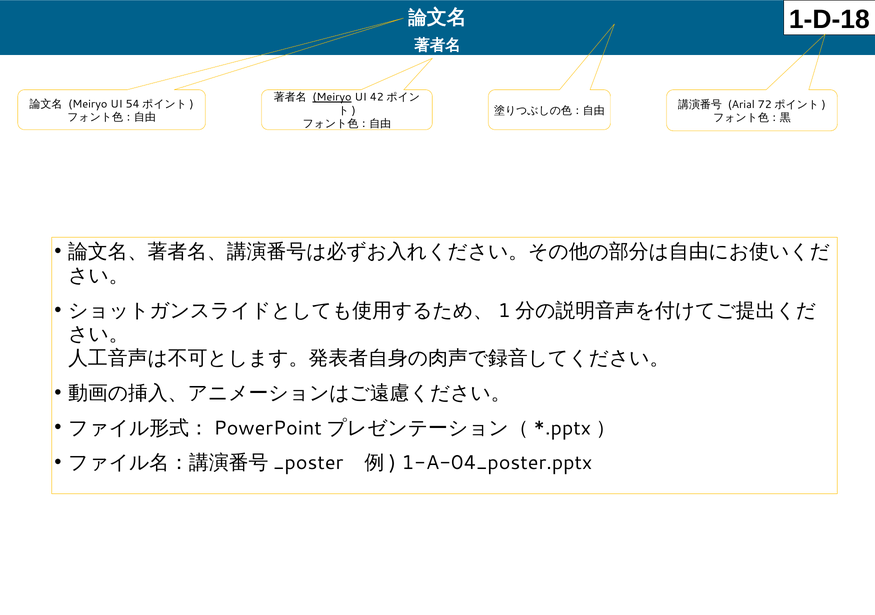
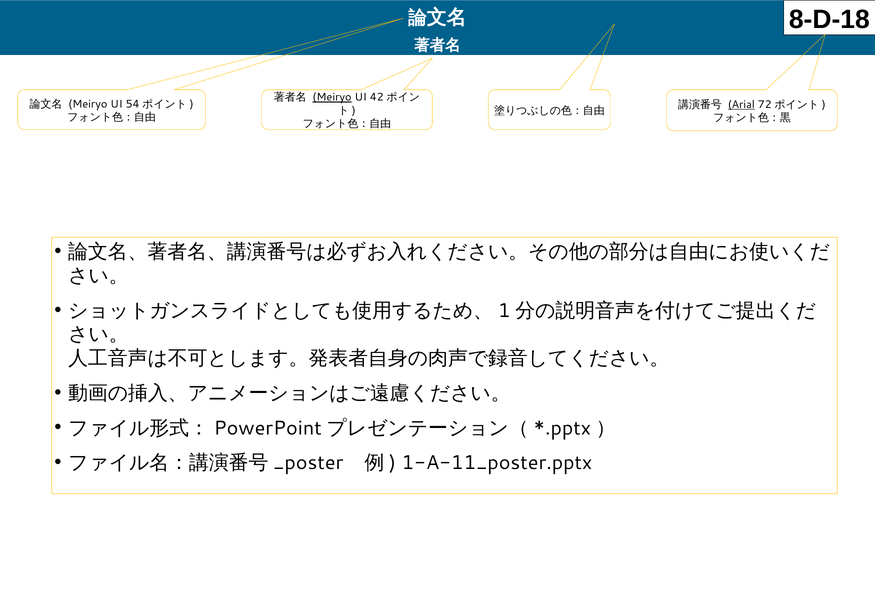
1-D-18: 1-D-18 -> 8-D-18
Arial underline: none -> present
1-A-04_poster.pptx: 1-A-04_poster.pptx -> 1-A-11_poster.pptx
